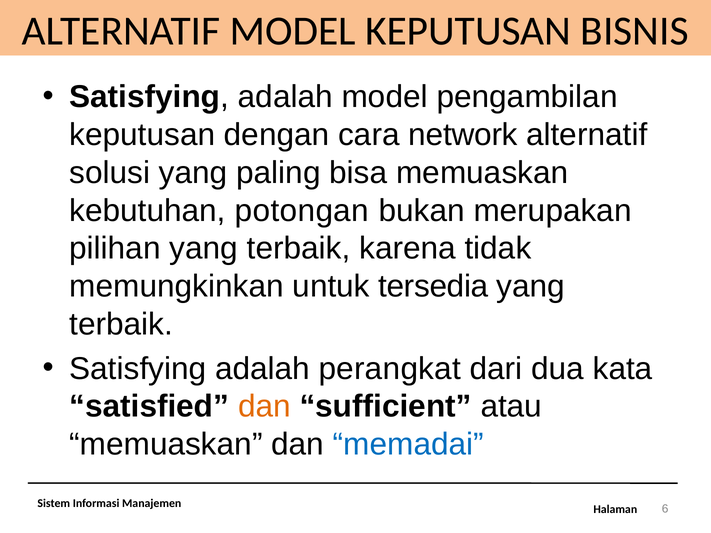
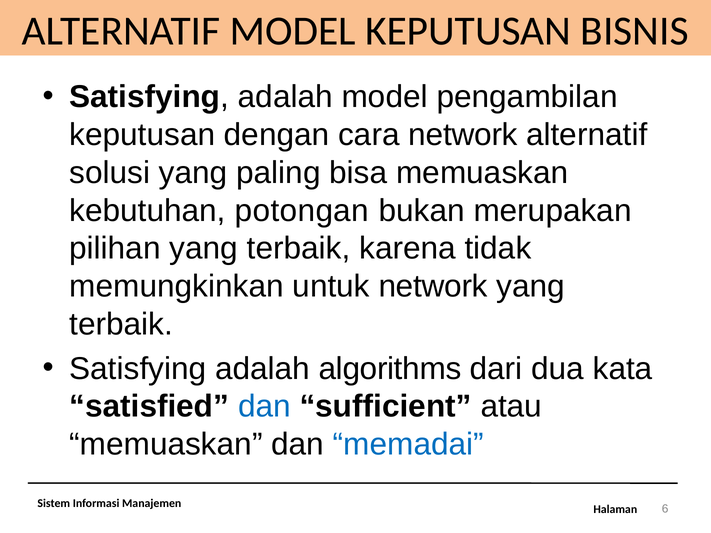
untuk tersedia: tersedia -> network
perangkat: perangkat -> algorithms
dan at (264, 407) colour: orange -> blue
